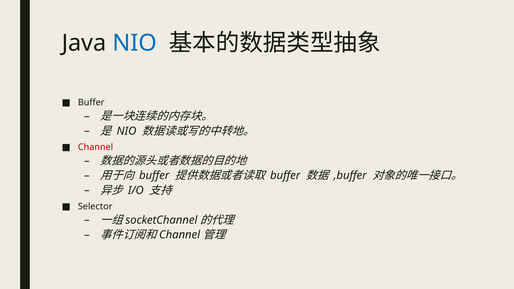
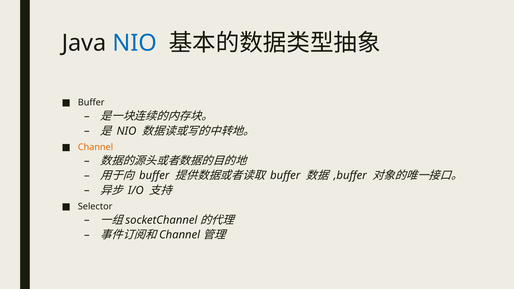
Channel at (95, 147) colour: red -> orange
